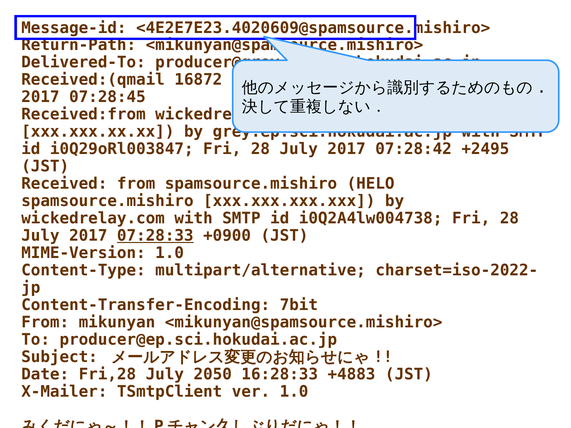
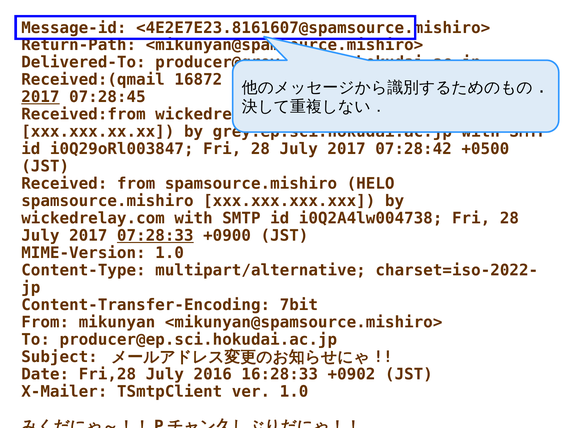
<4E2E7E23.4020609@spamsource.mishiro>: <4E2E7E23.4020609@spamsource.mishiro> -> <4E2E7E23.8161607@spamsource.mishiro>
2017 at (40, 97) underline: none -> present
+2495: +2495 -> +0500
2050: 2050 -> 2016
+4883: +4883 -> +0902
